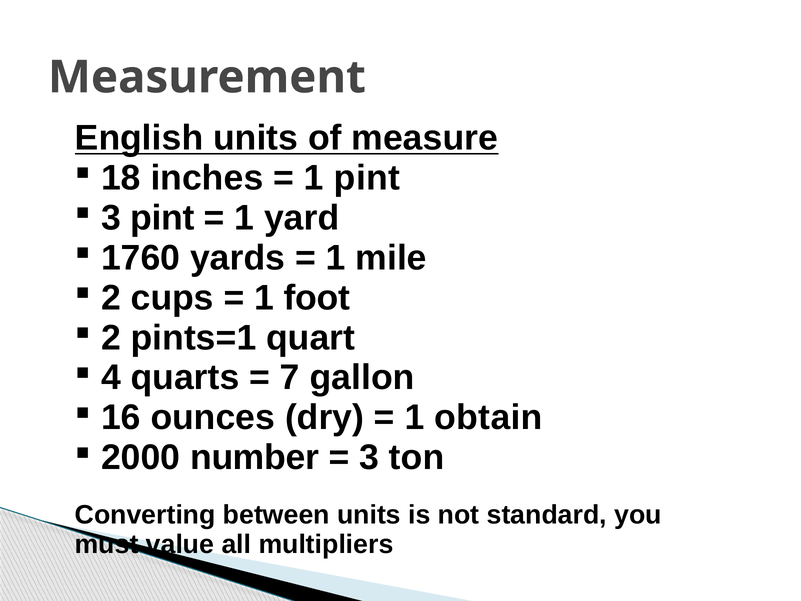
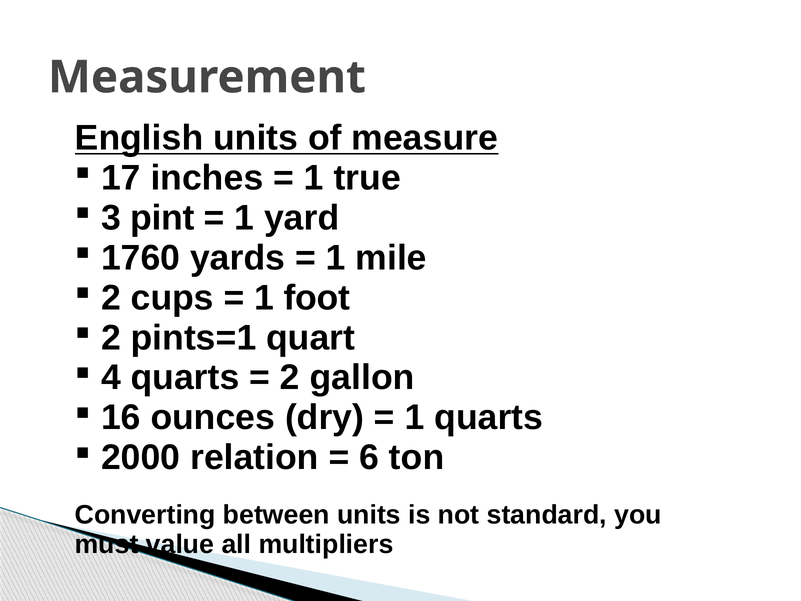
18: 18 -> 17
1 pint: pint -> true
7 at (290, 378): 7 -> 2
1 obtain: obtain -> quarts
number: number -> relation
3 at (369, 457): 3 -> 6
